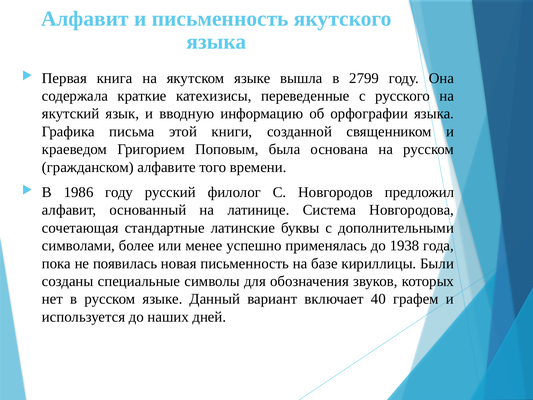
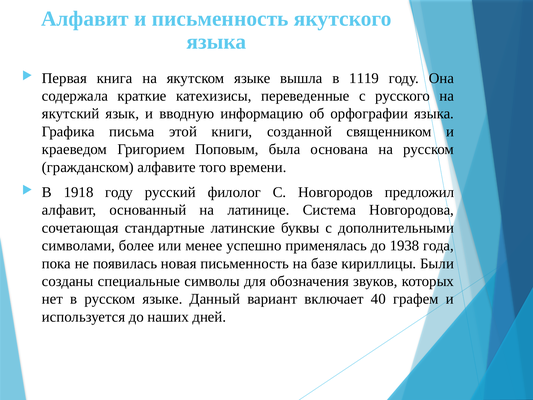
2799: 2799 -> 1119
1986: 1986 -> 1918
